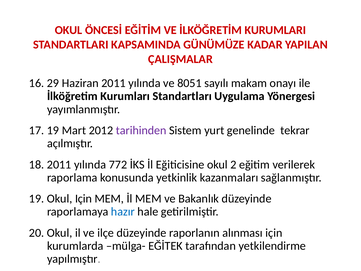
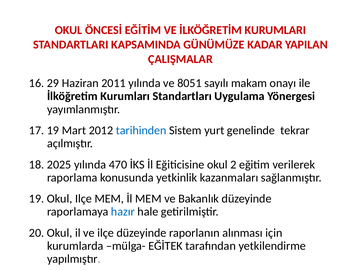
tarihinden colour: purple -> blue
18 2011: 2011 -> 2025
772: 772 -> 470
Okul Için: Için -> Ilçe
